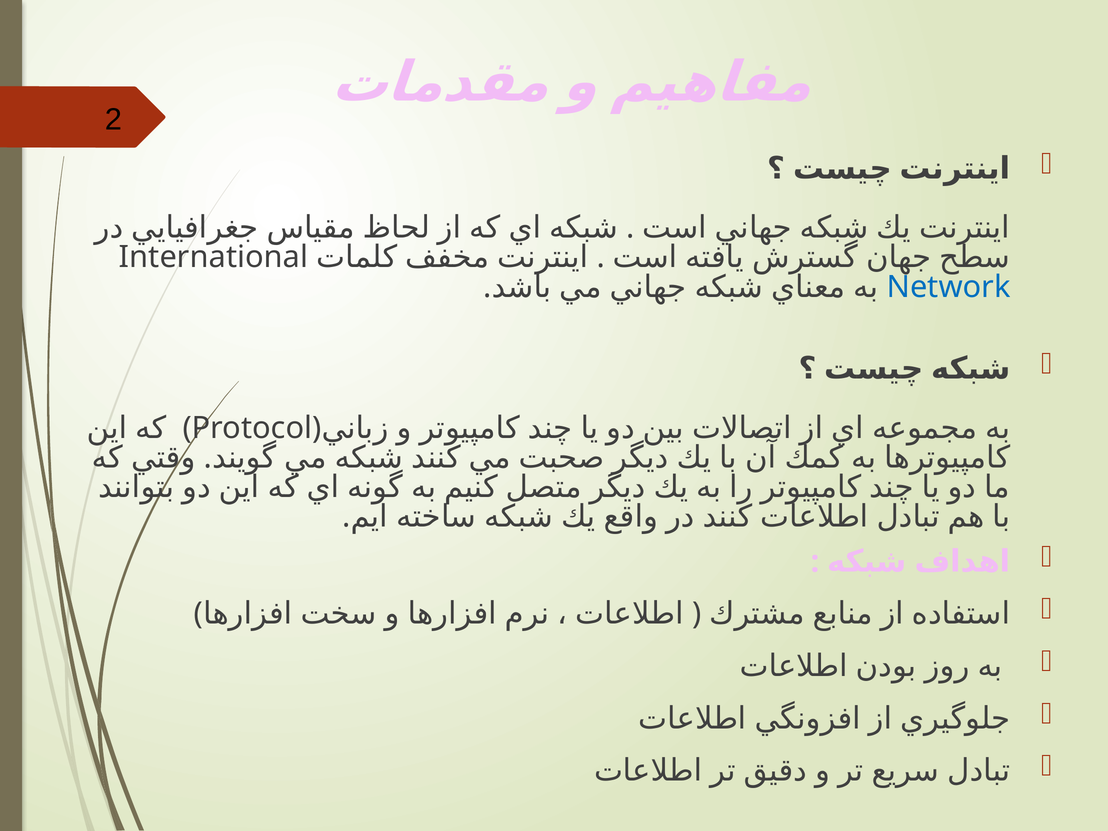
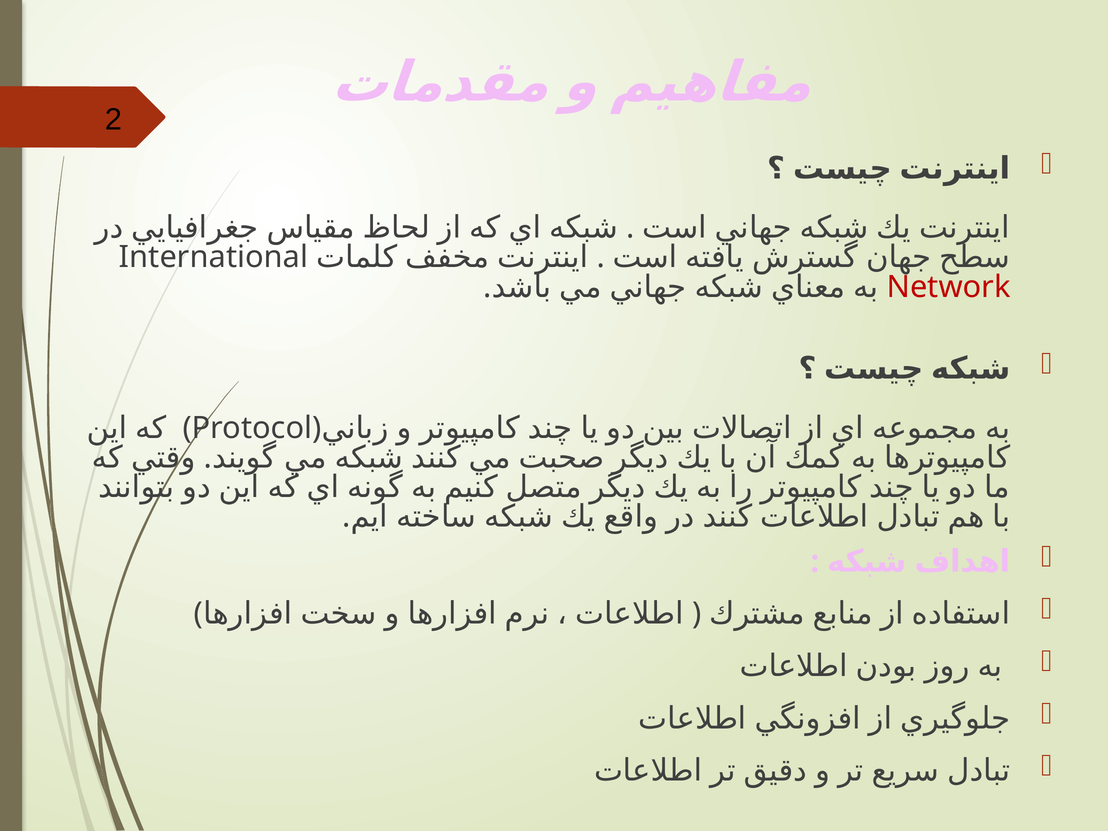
Network colour: blue -> red
